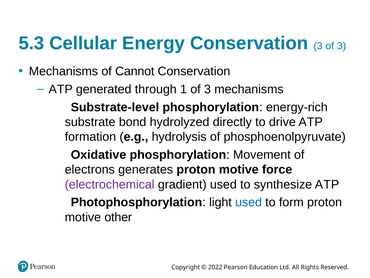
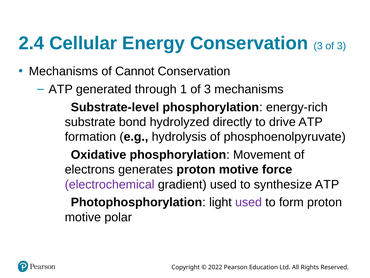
5.3: 5.3 -> 2.4
used at (249, 202) colour: blue -> purple
other: other -> polar
